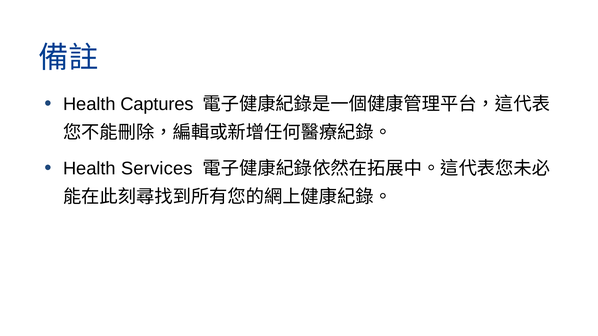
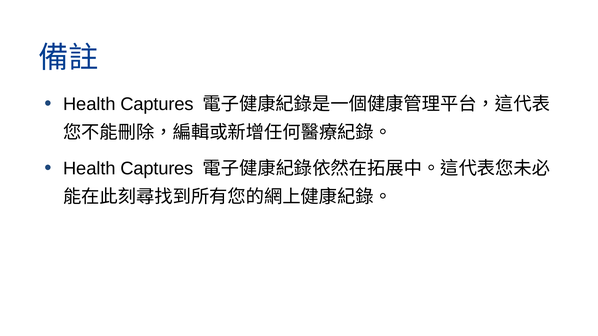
Services at (157, 169): Services -> Captures
